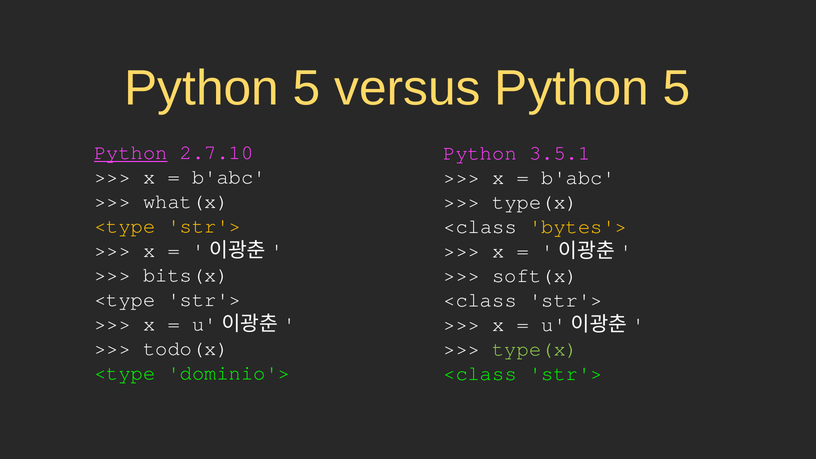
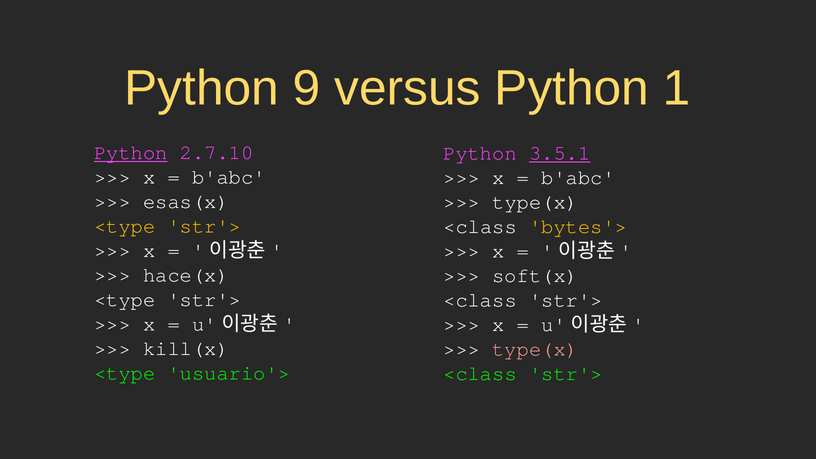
5 at (307, 88): 5 -> 9
versus Python 5: 5 -> 1
3.5.1 underline: none -> present
what(x: what(x -> esas(x
bits(x: bits(x -> hace(x
todo(x: todo(x -> kill(x
type(x at (535, 349) colour: light green -> pink
dominio'>: dominio'> -> usuario'>
